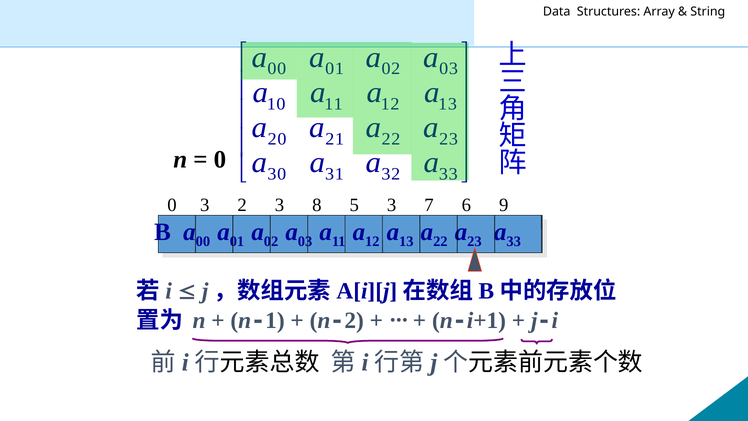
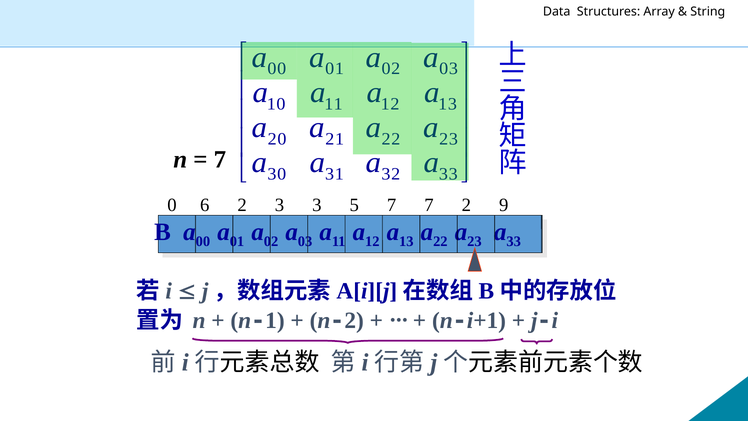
0 at (220, 160): 0 -> 7
0 3: 3 -> 6
3 8: 8 -> 3
5 3: 3 -> 7
7 6: 6 -> 2
